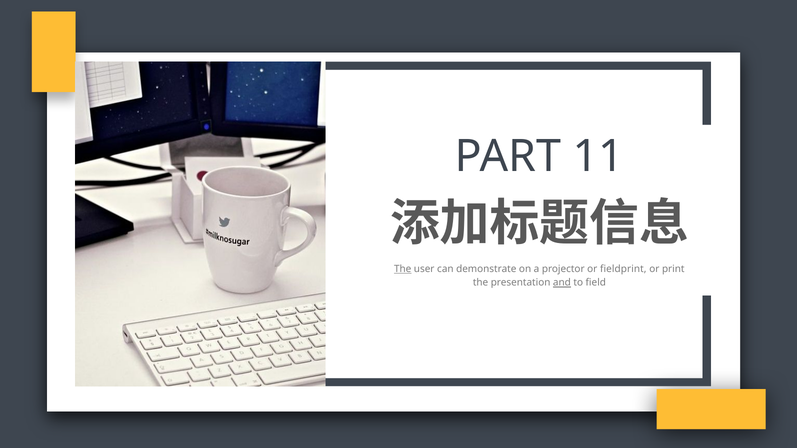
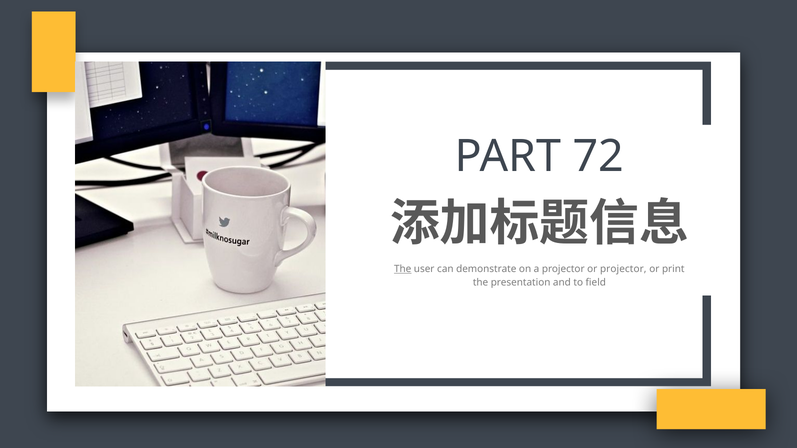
11: 11 -> 72
or fieldprint: fieldprint -> projector
and underline: present -> none
